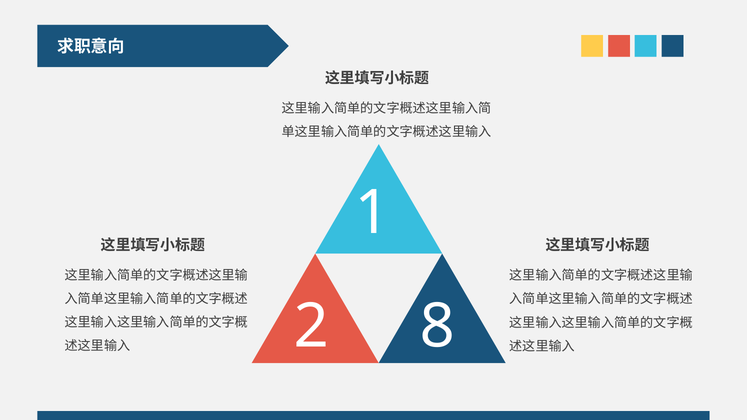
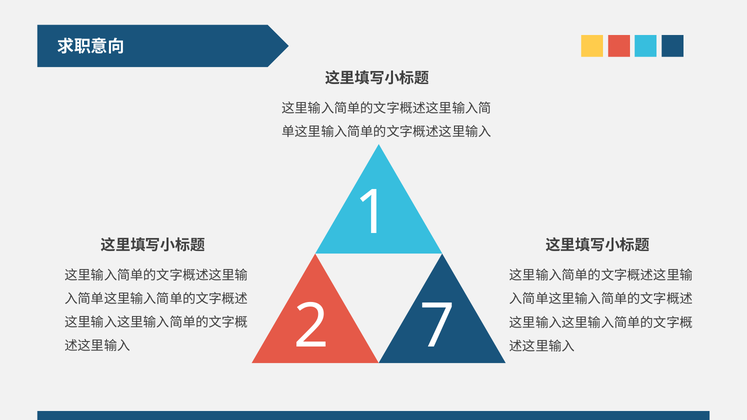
8: 8 -> 7
